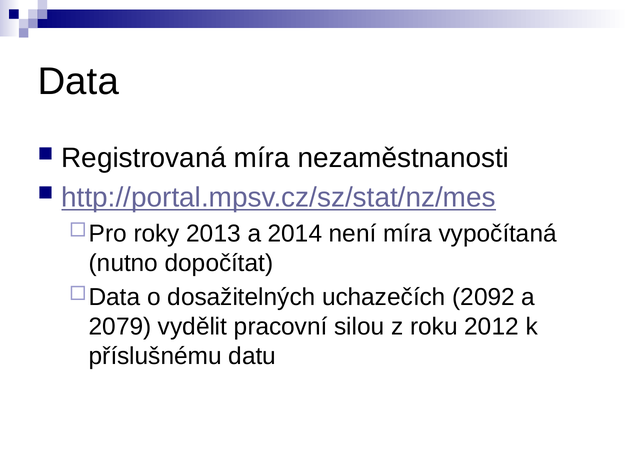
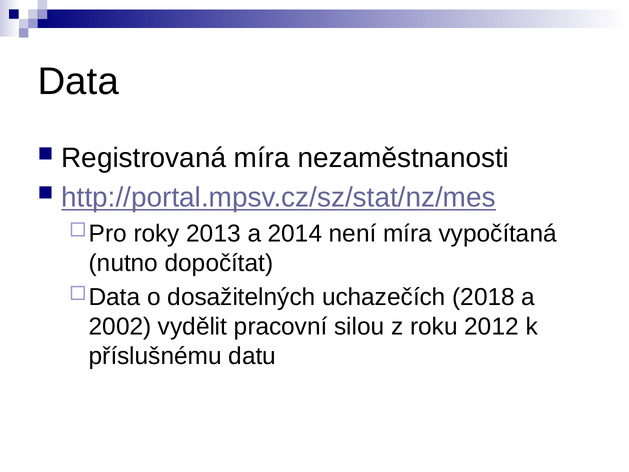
2092: 2092 -> 2018
2079: 2079 -> 2002
